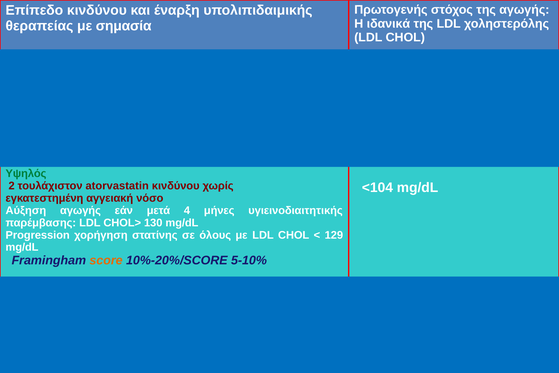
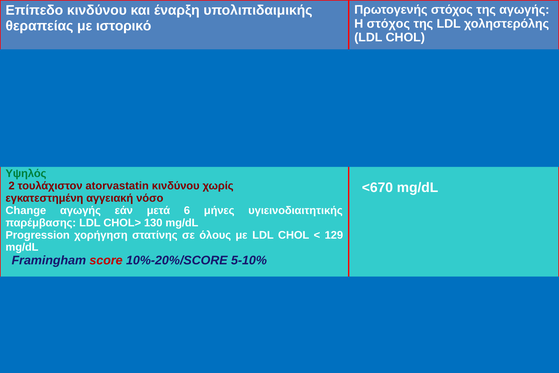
Η ιδανικά: ιδανικά -> στόχος
σημασία: σημασία -> ιστορικό
<104: <104 -> <670
Αύξηση: Αύξηση -> Change
4: 4 -> 6
score at (106, 260) colour: orange -> red
